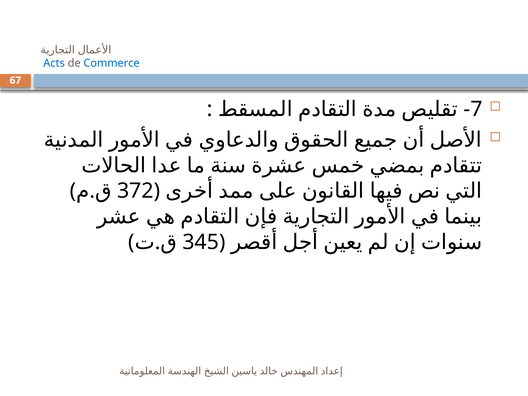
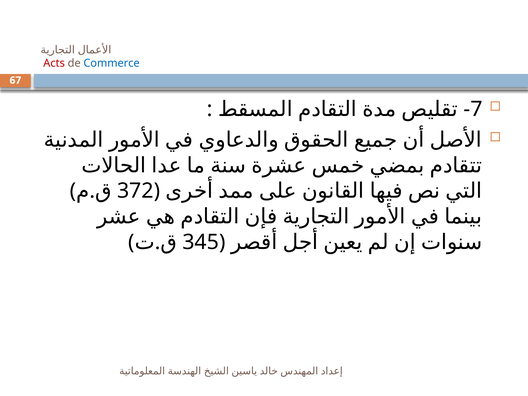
Acts colour: blue -> red
